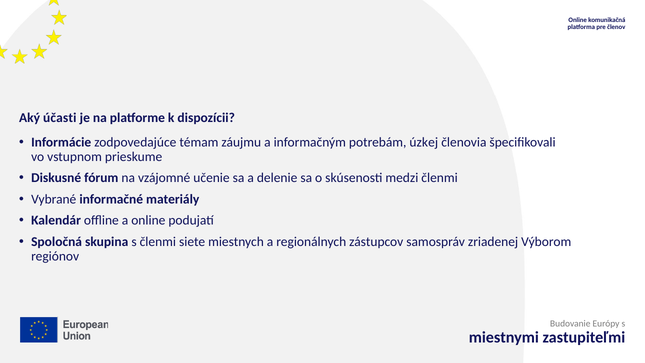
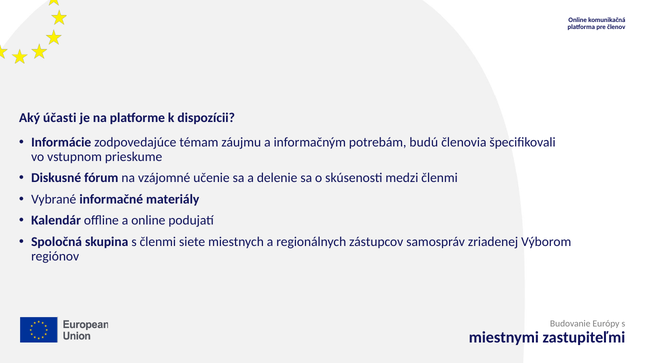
úzkej: úzkej -> budú
